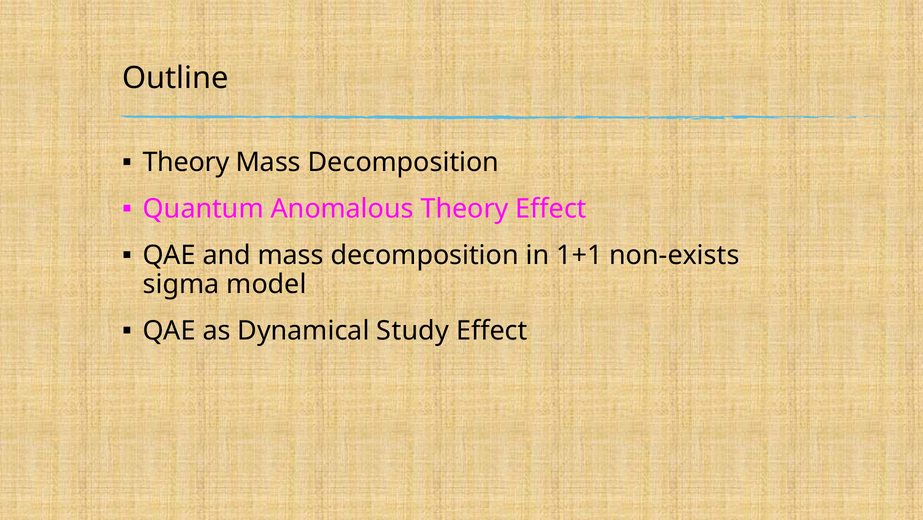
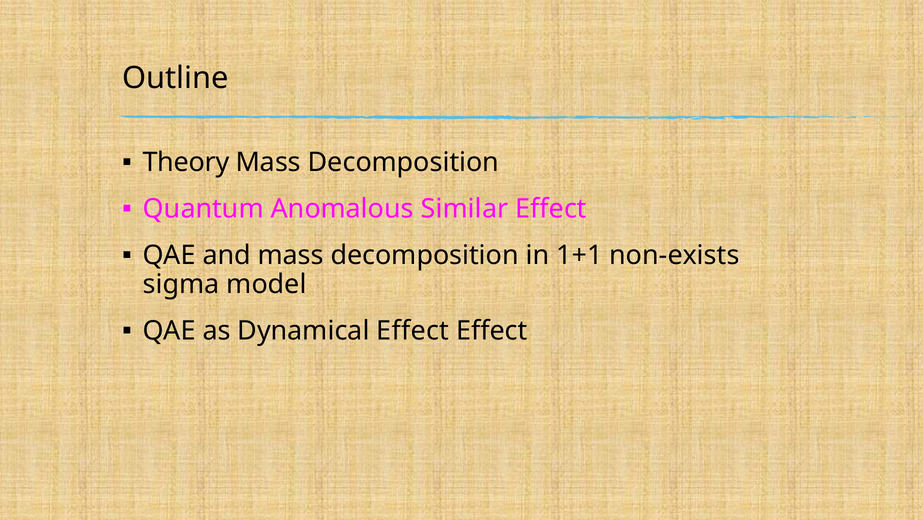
Anomalous Theory: Theory -> Similar
Dynamical Study: Study -> Effect
